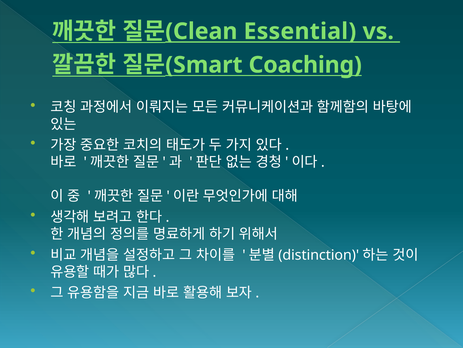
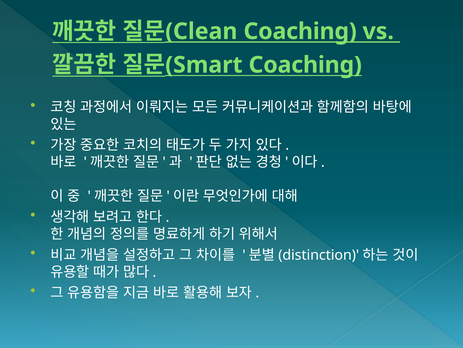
Essential at (300, 31): Essential -> Coaching
